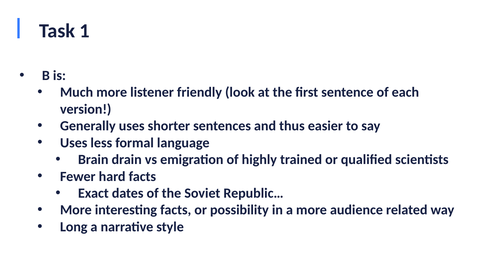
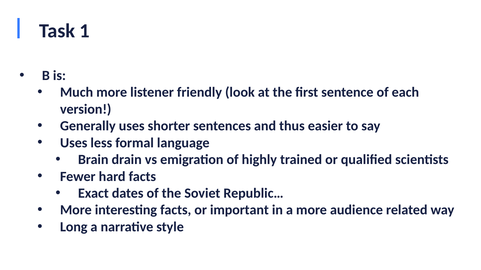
possibility: possibility -> important
